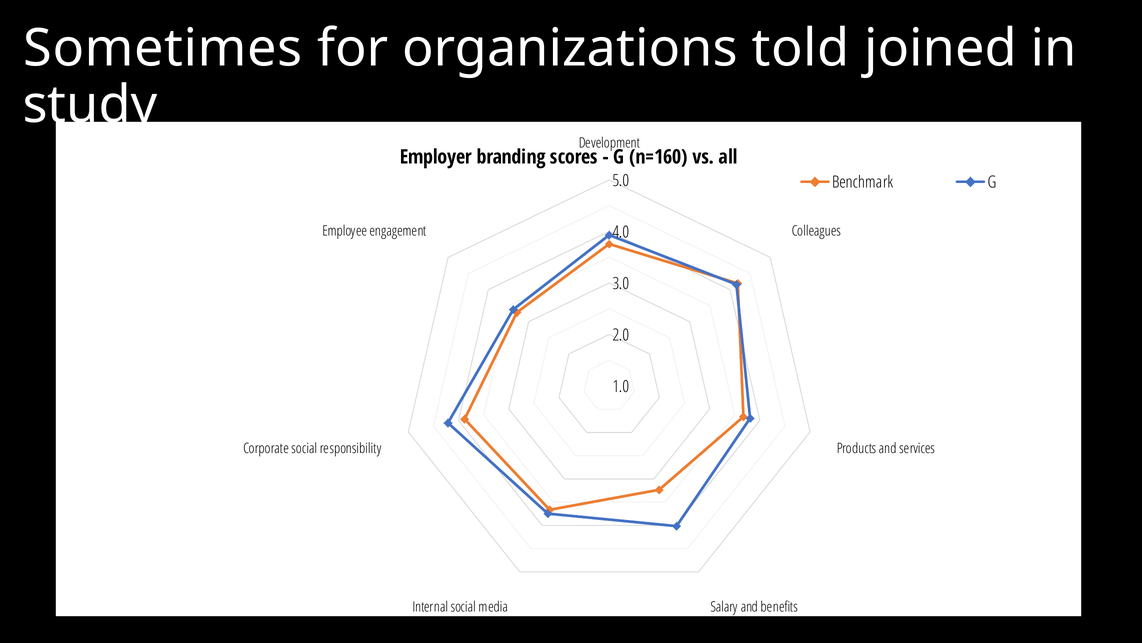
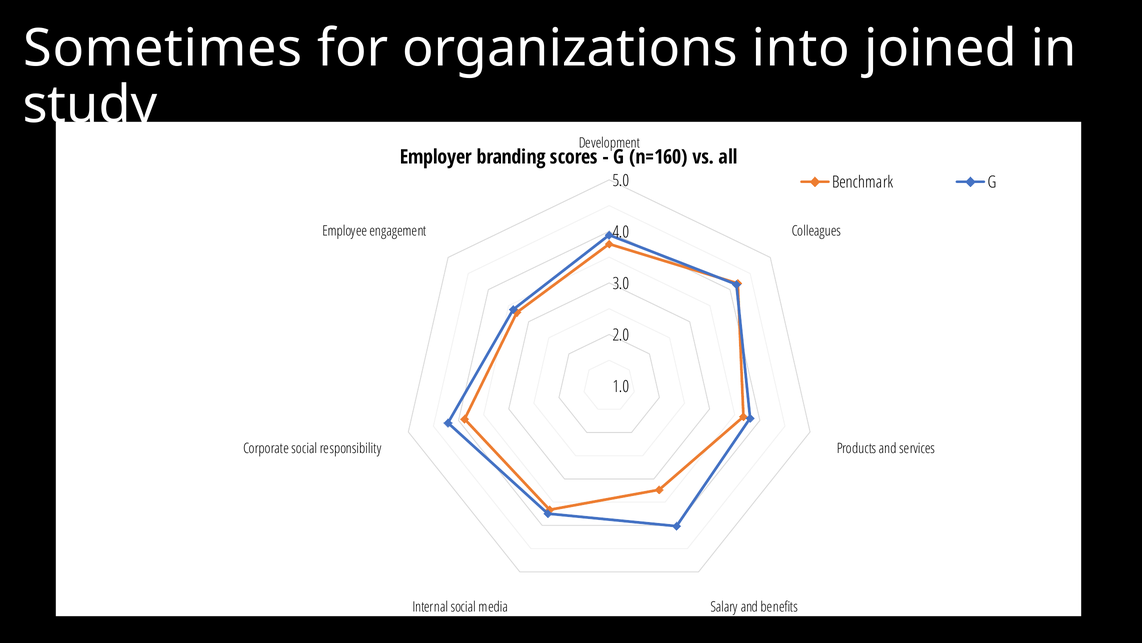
told: told -> into
